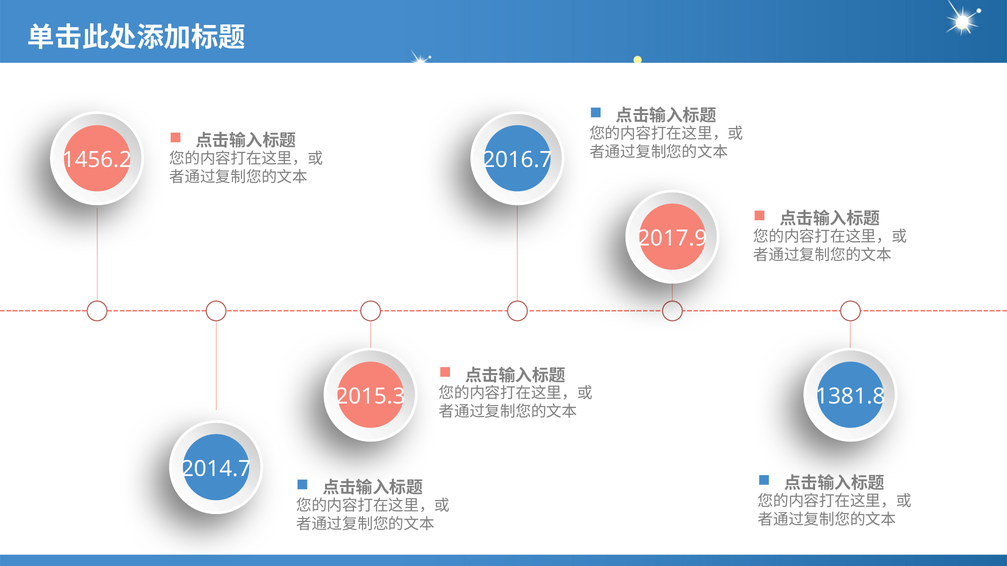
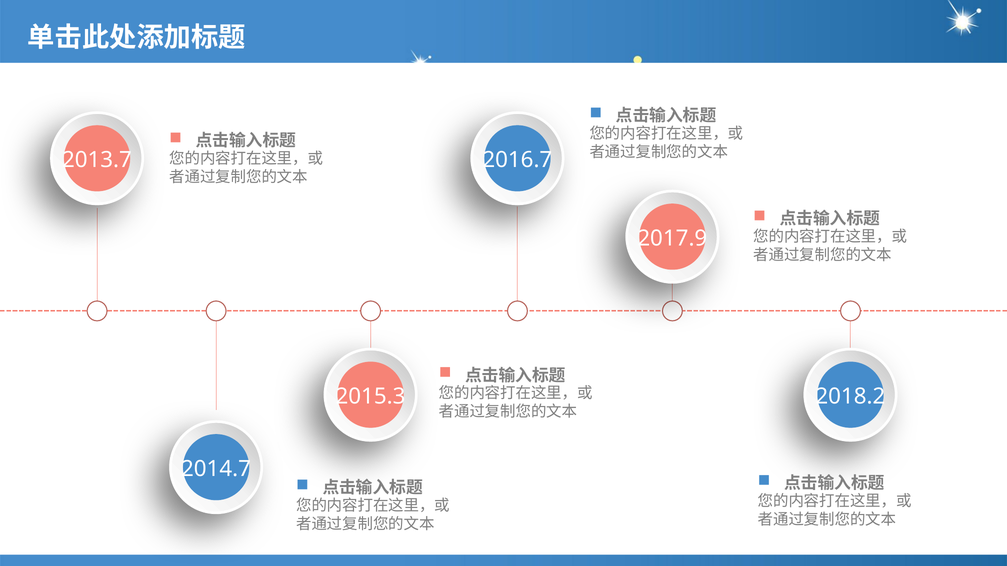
1456.2: 1456.2 -> 2013.7
1381.8: 1381.8 -> 2018.2
